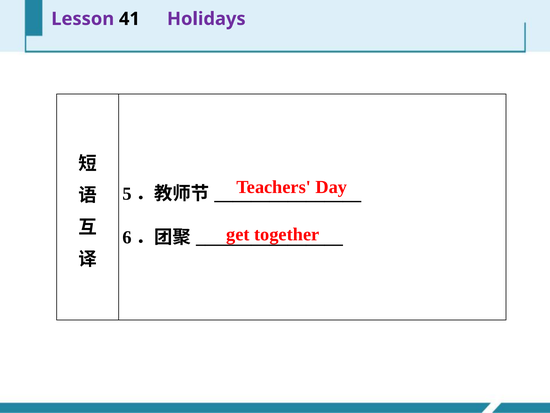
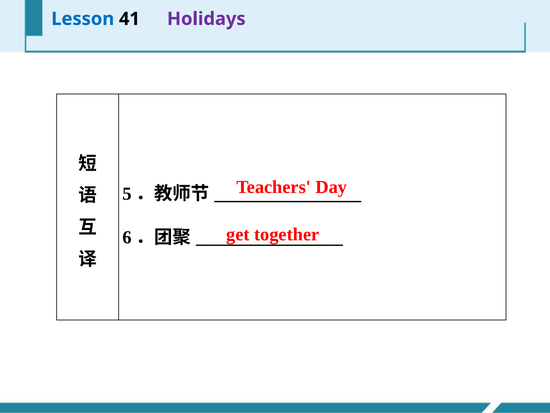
Lesson colour: purple -> blue
